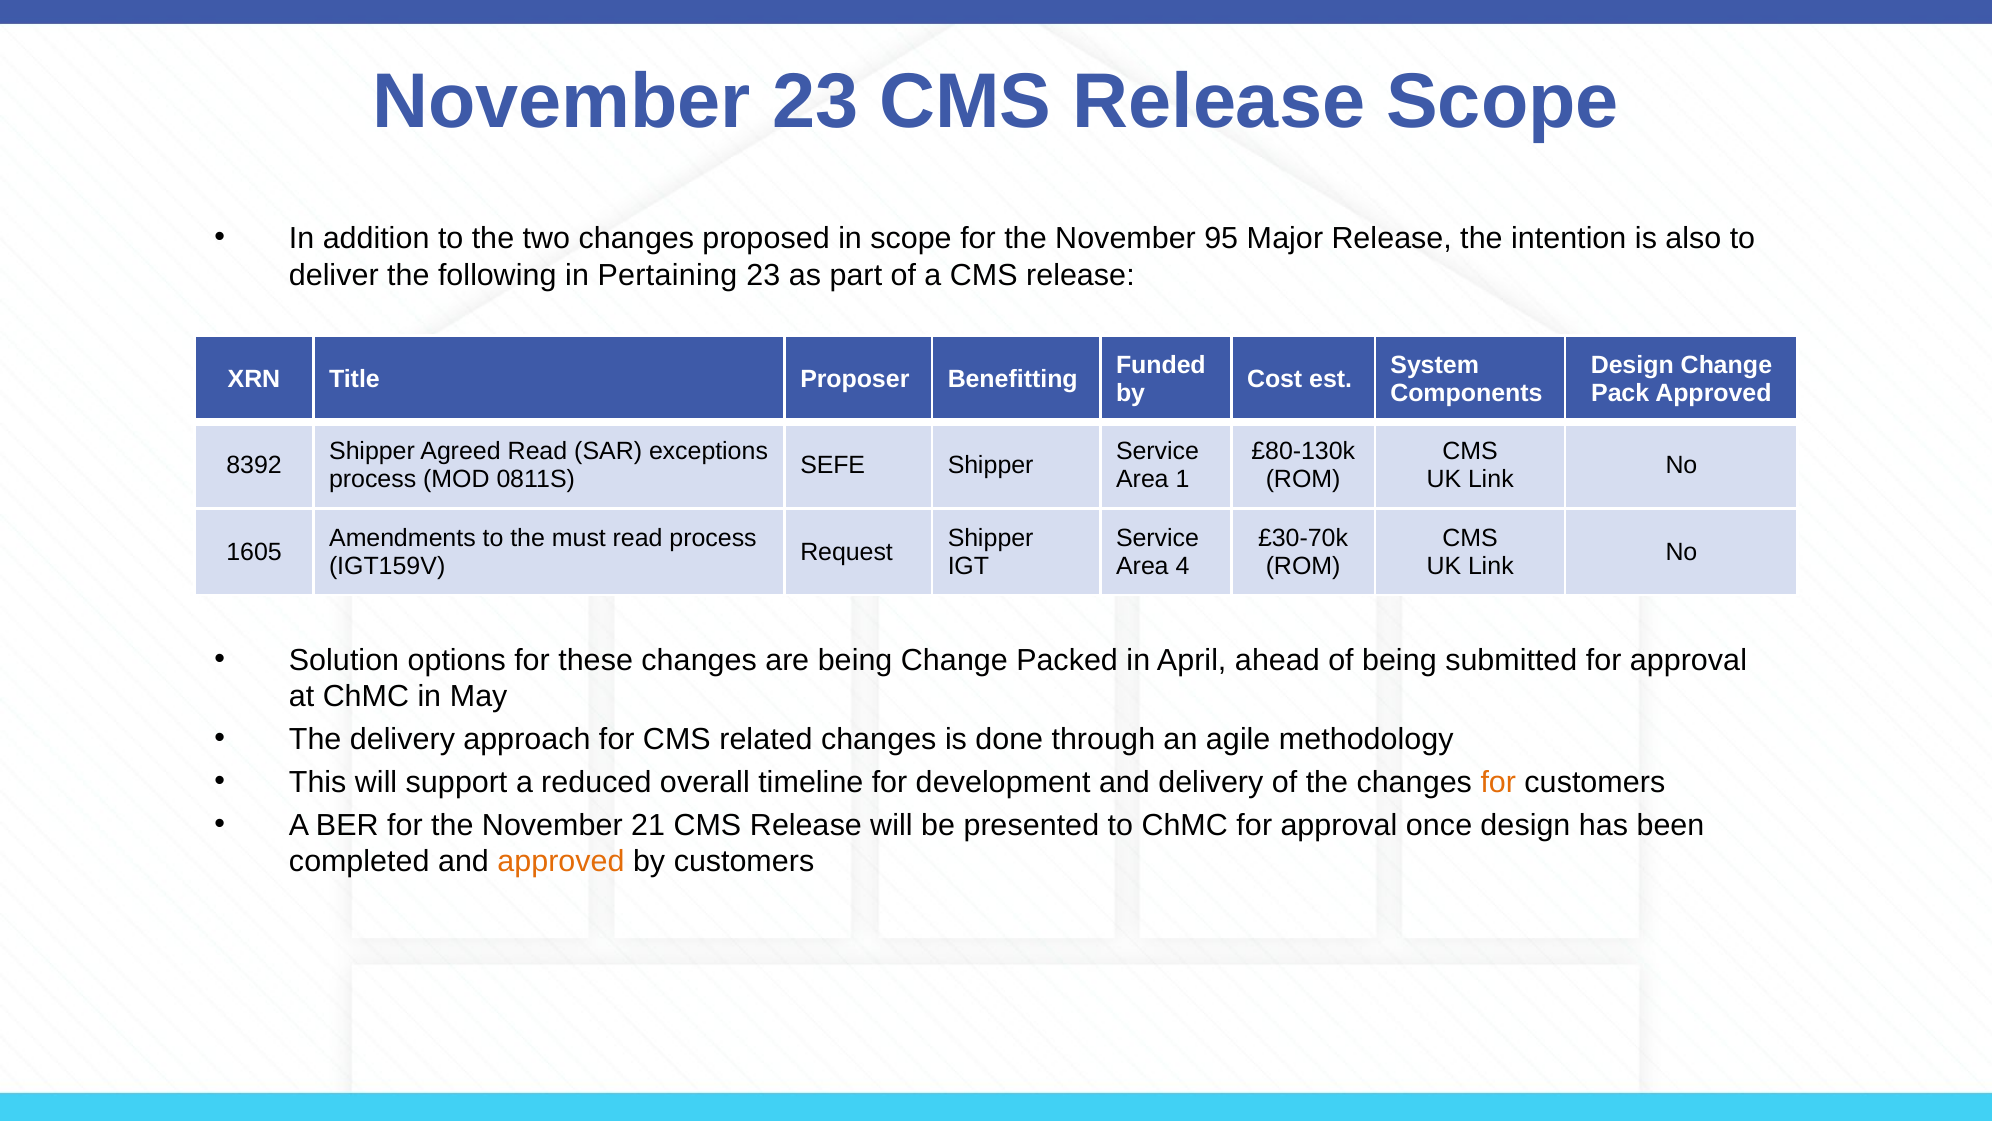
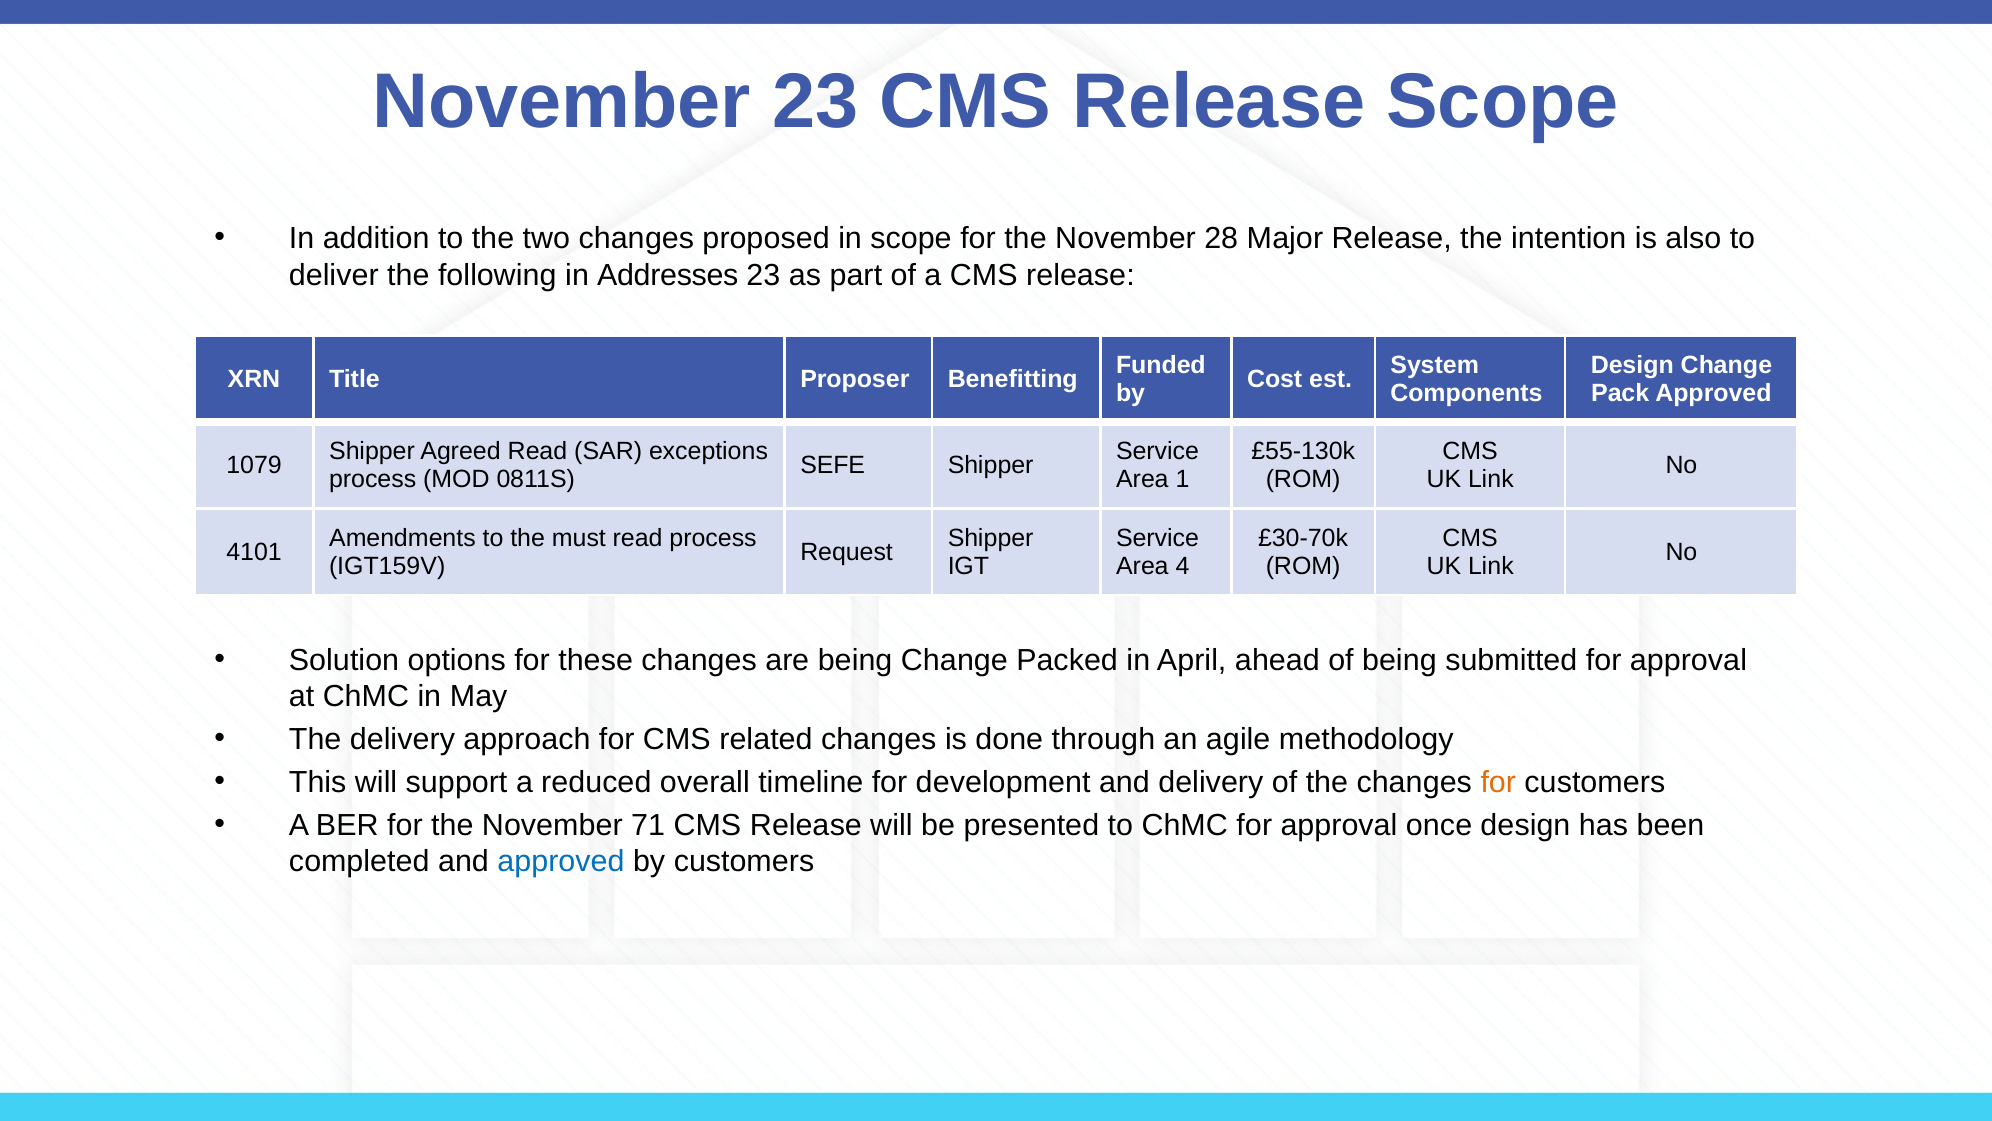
95: 95 -> 28
Pertaining: Pertaining -> Addresses
£80-130k: £80-130k -> £55-130k
8392: 8392 -> 1079
1605: 1605 -> 4101
21: 21 -> 71
approved at (561, 861) colour: orange -> blue
